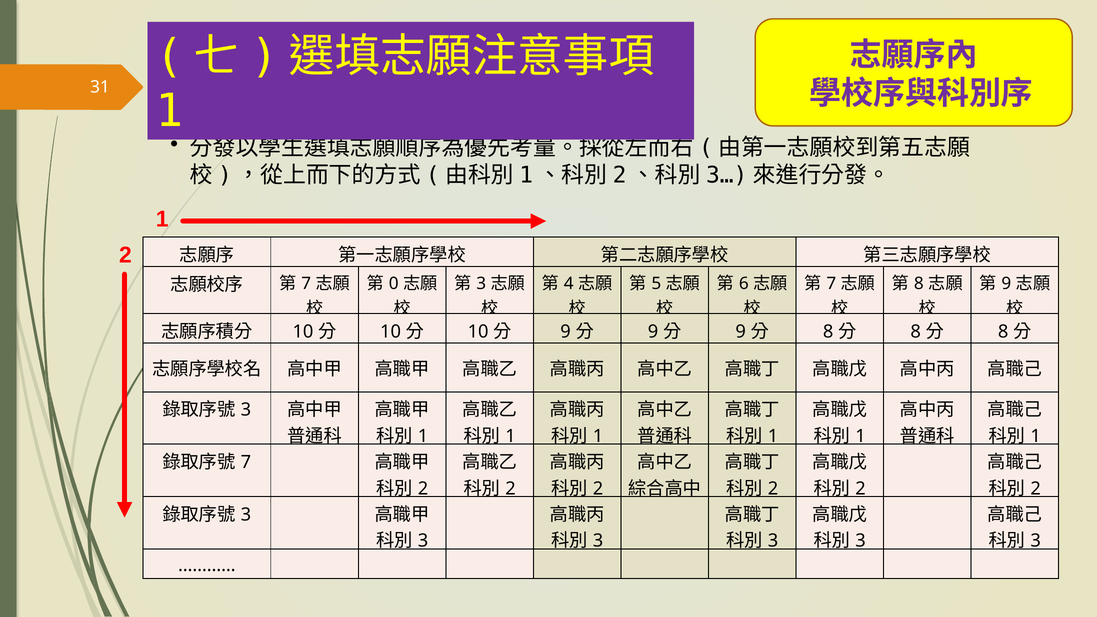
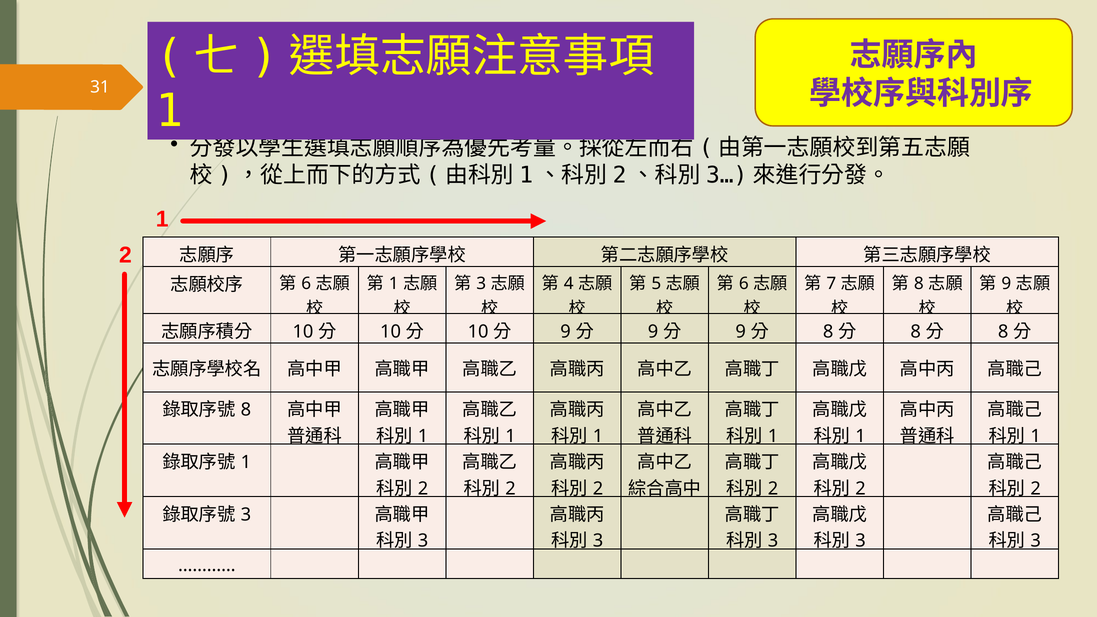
0 at (394, 284): 0 -> 1
7 at (306, 284): 7 -> 6
3 at (246, 410): 3 -> 8
7 at (246, 462): 7 -> 1
